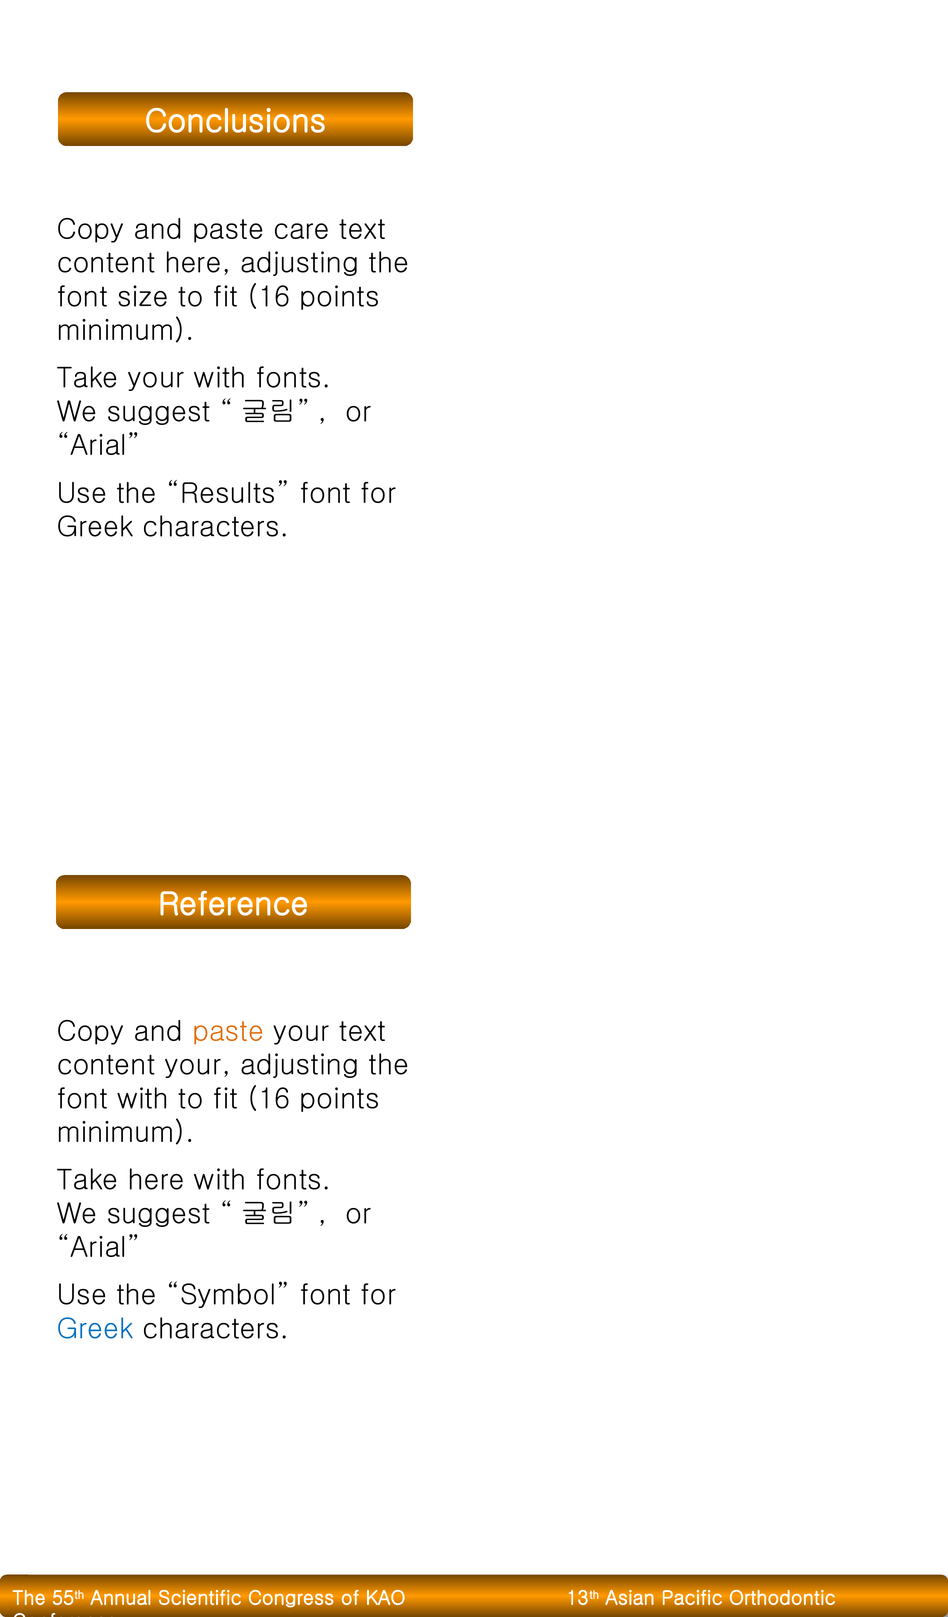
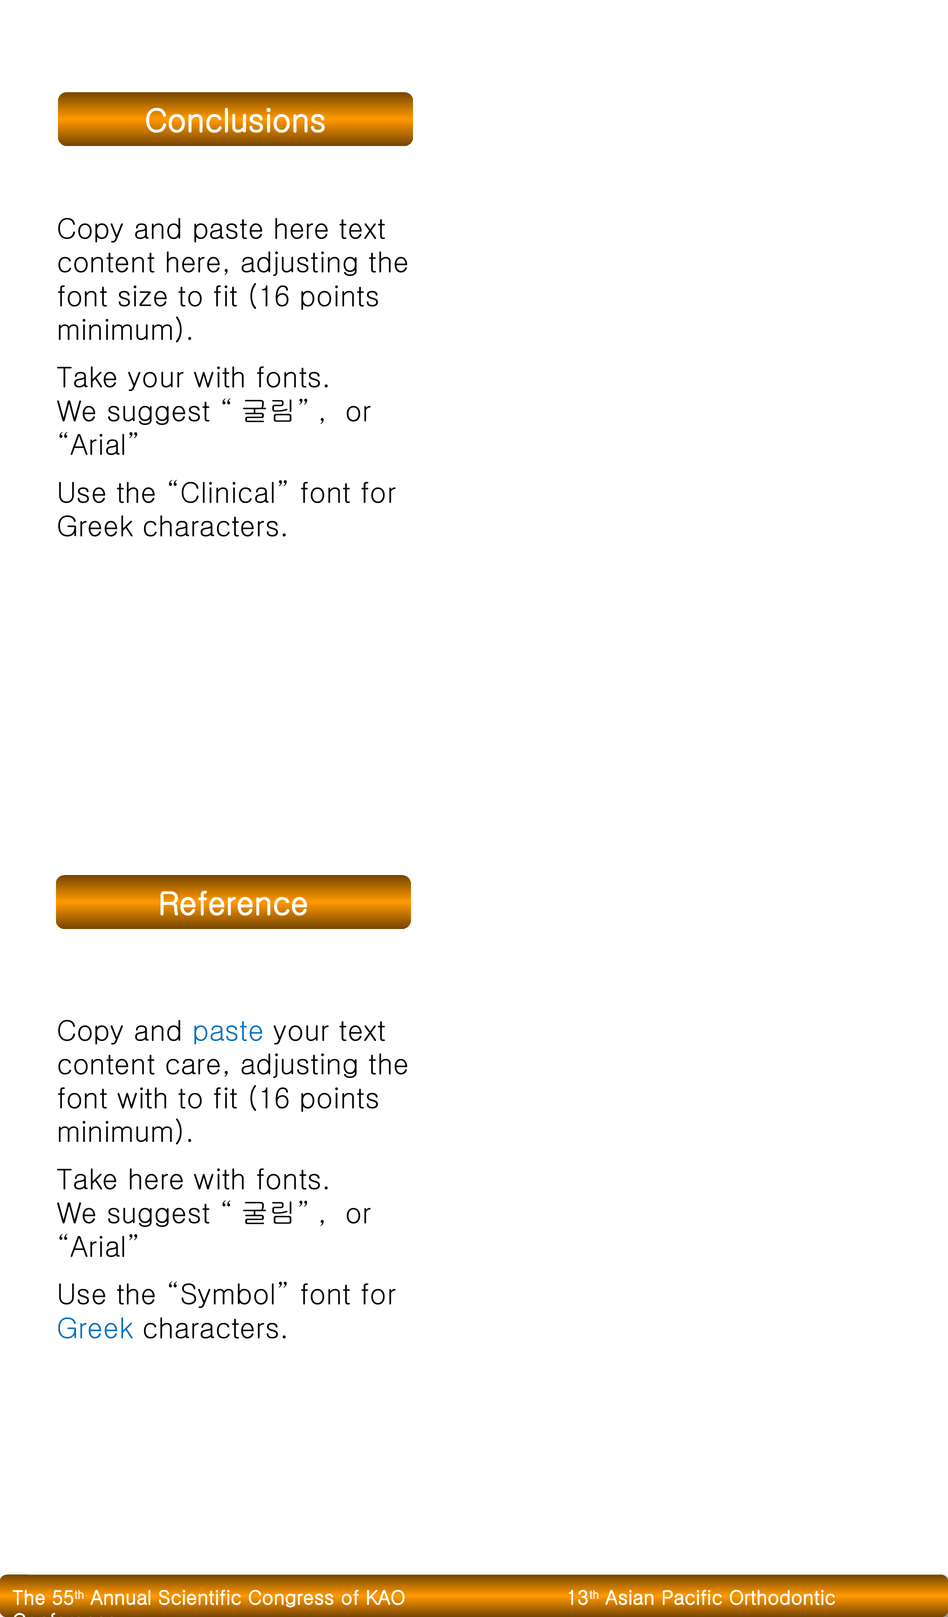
paste care: care -> here
Results: Results -> Clinical
paste at (228, 1032) colour: orange -> blue
content your: your -> care
